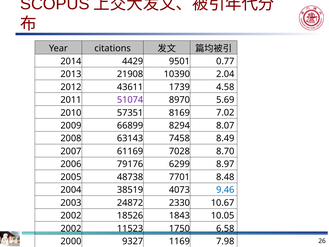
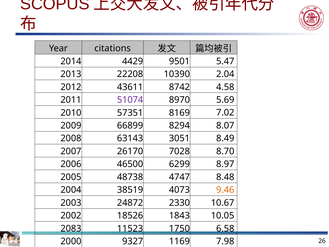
0.77: 0.77 -> 5.47
21908: 21908 -> 22208
1739: 1739 -> 8742
7458: 7458 -> 3051
61169: 61169 -> 26170
79176: 79176 -> 46500
7701: 7701 -> 4747
9.46 colour: blue -> orange
2002 at (71, 228): 2002 -> 2083
